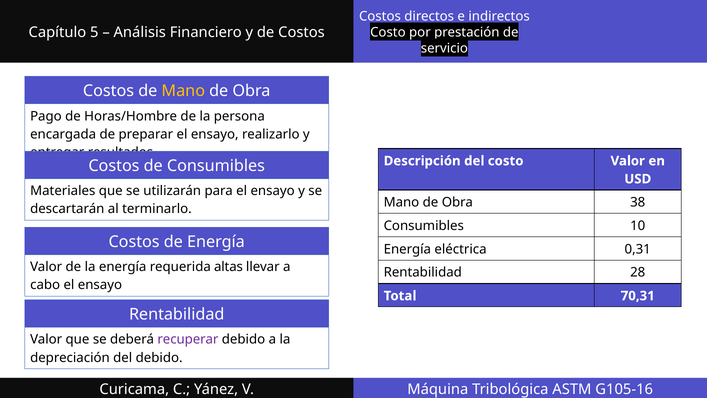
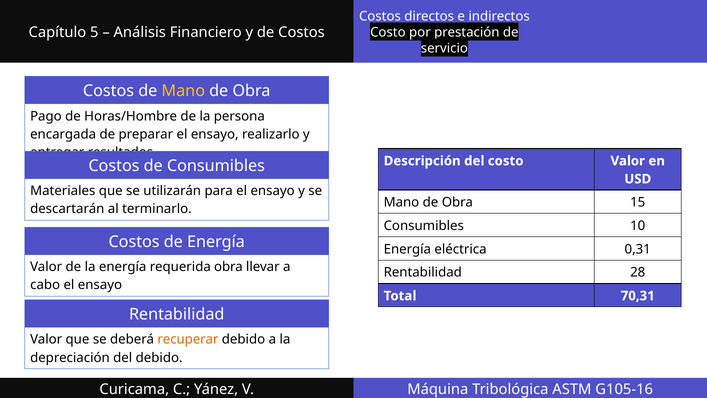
38: 38 -> 15
requerida altas: altas -> obra
recuperar colour: purple -> orange
